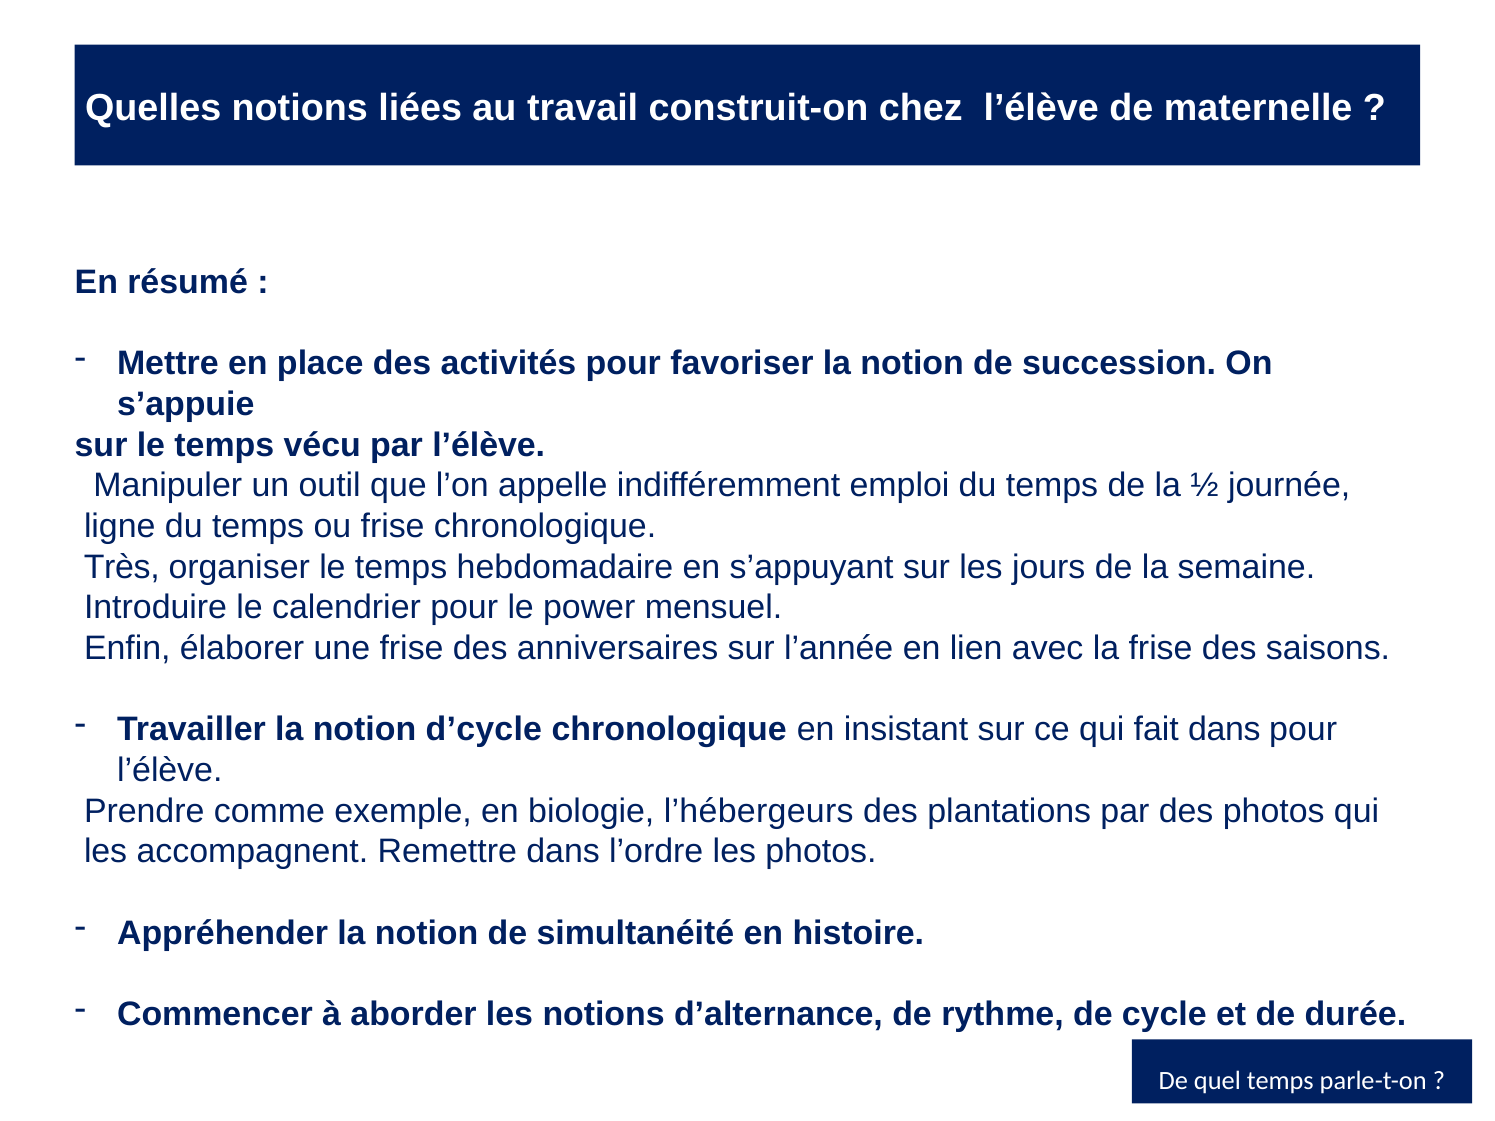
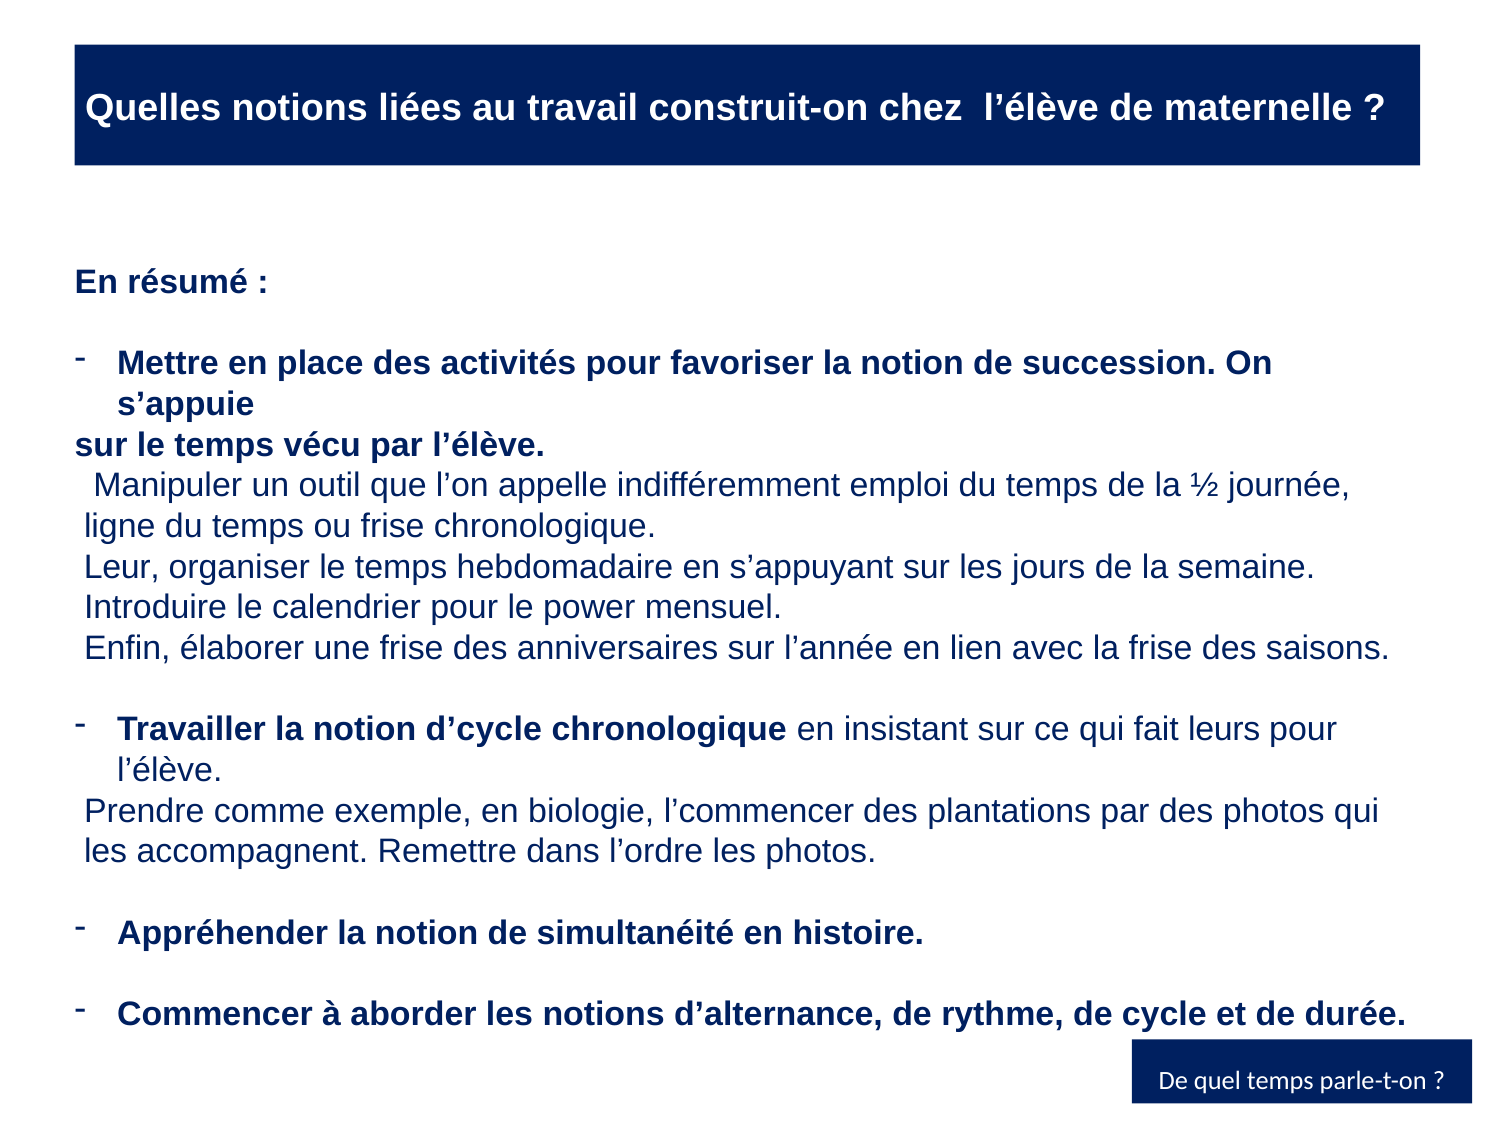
Très: Très -> Leur
fait dans: dans -> leurs
l’hébergeurs: l’hébergeurs -> l’commencer
